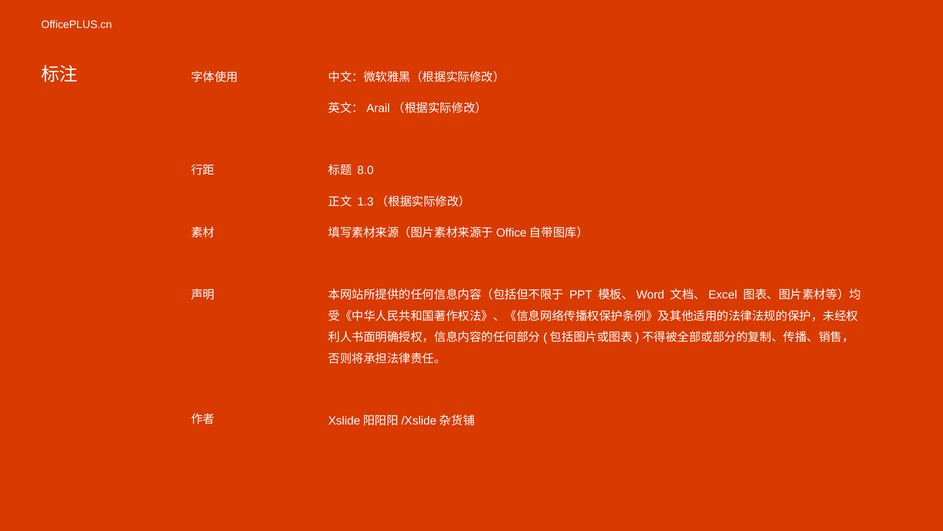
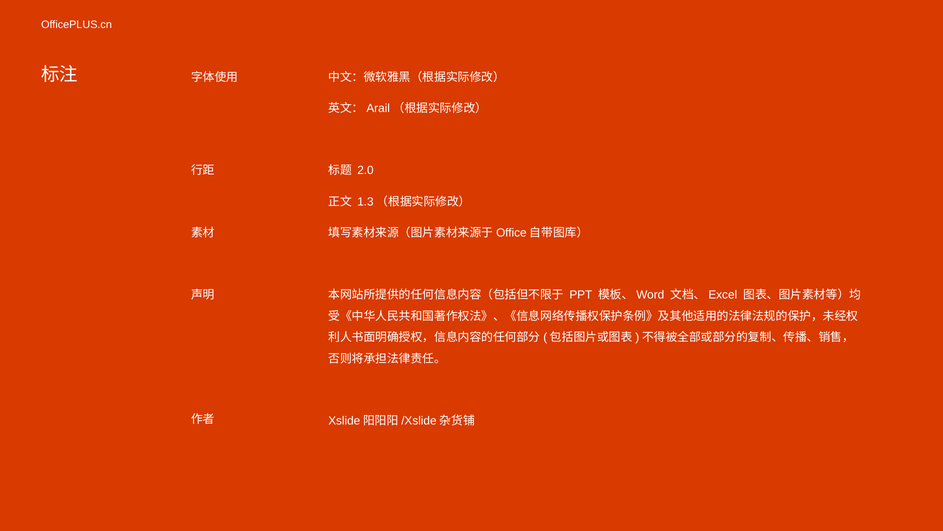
8.0: 8.0 -> 2.0
